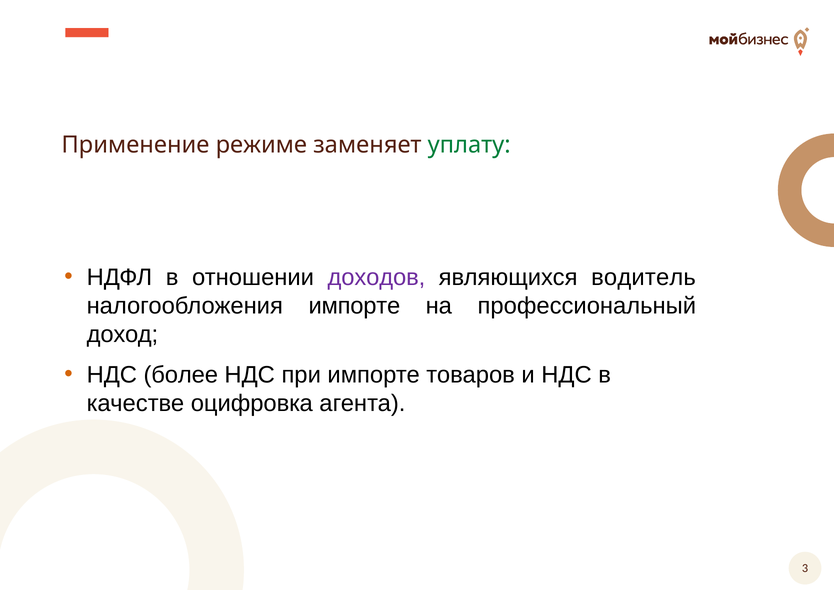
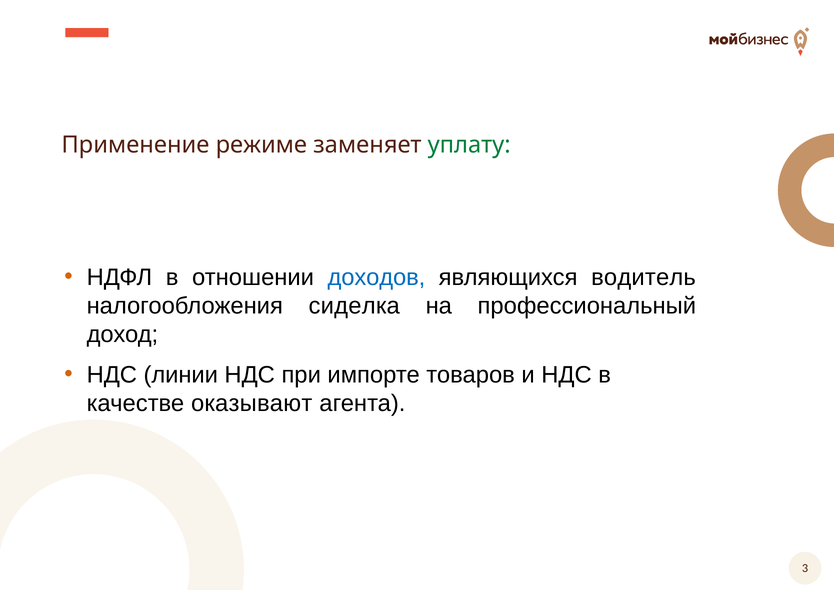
доходов colour: purple -> blue
налогообложения импорте: импорте -> сиделка
более: более -> линии
оцифровка: оцифровка -> оказывают
